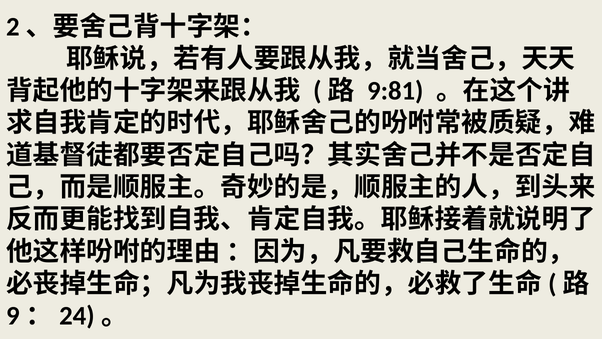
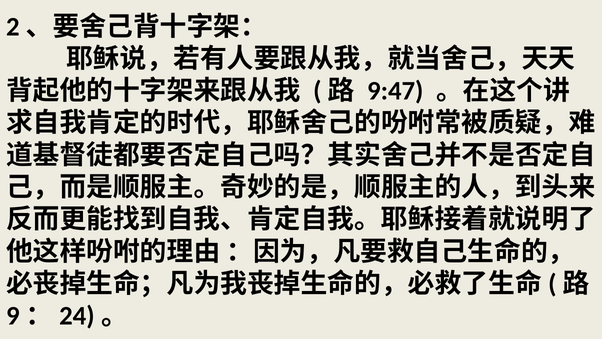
9:81: 9:81 -> 9:47
